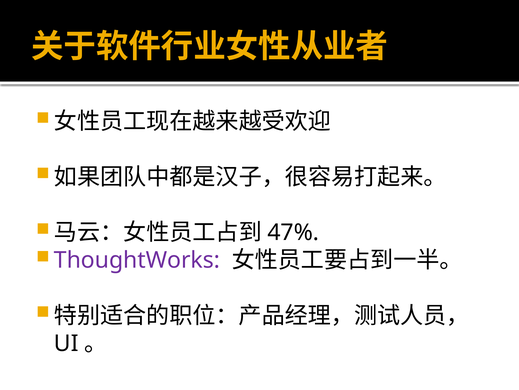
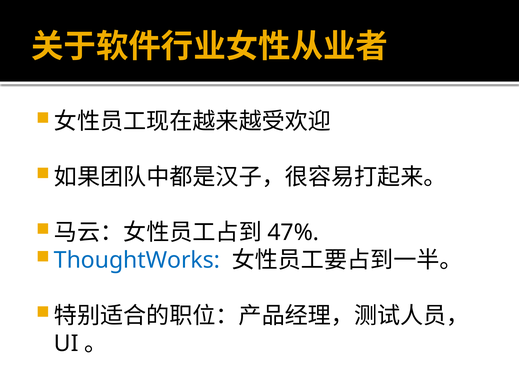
ThoughtWorks colour: purple -> blue
